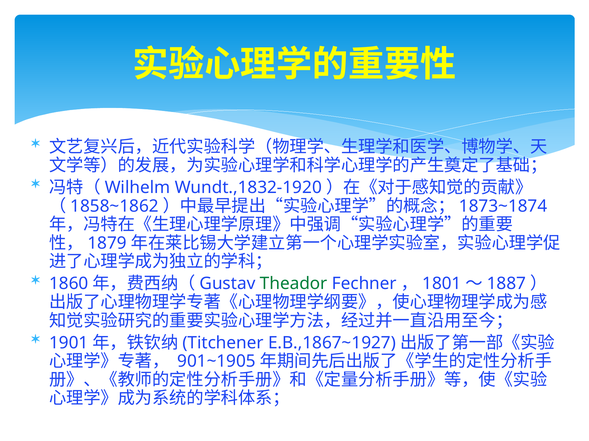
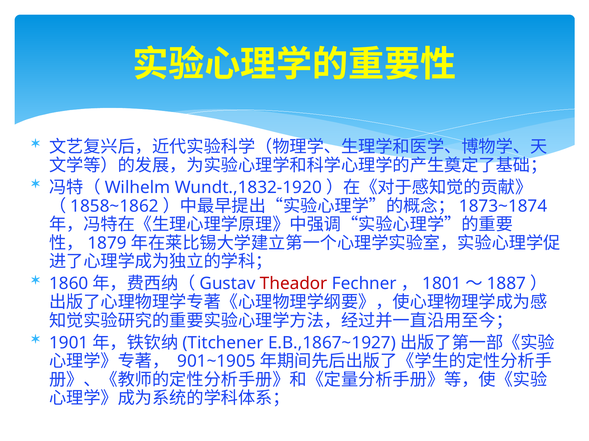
Theador colour: green -> red
